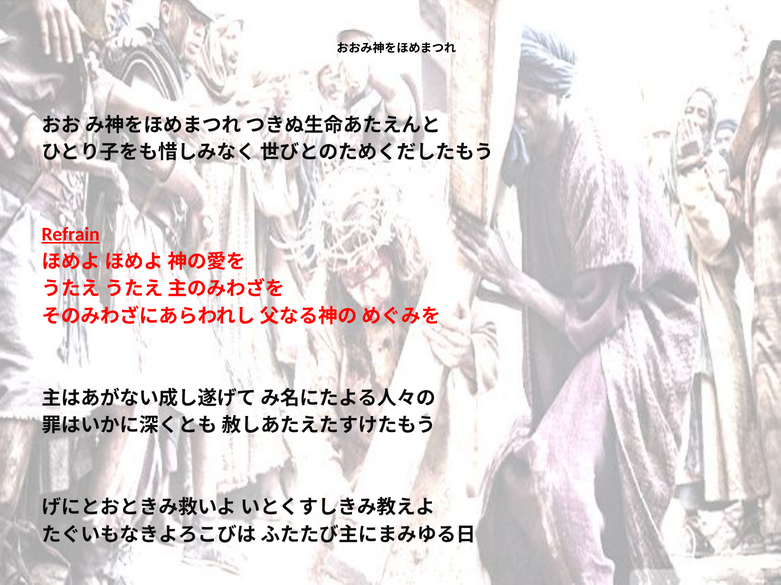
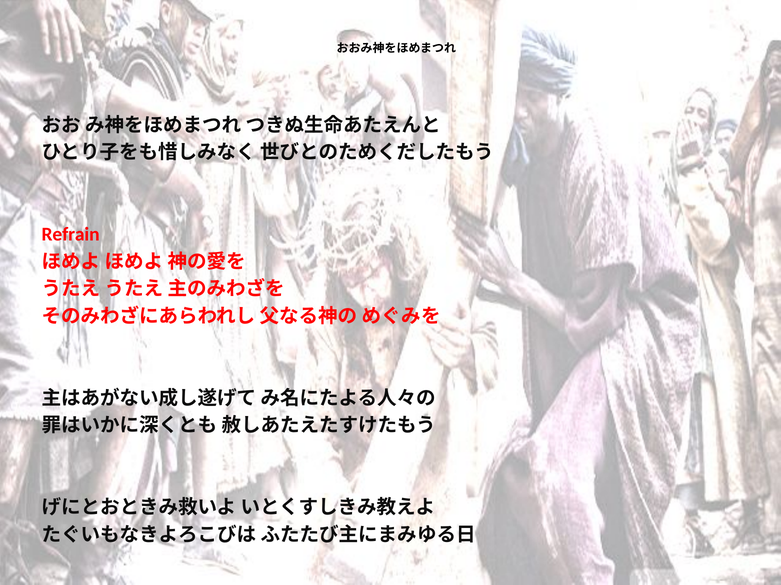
Refrain underline: present -> none
